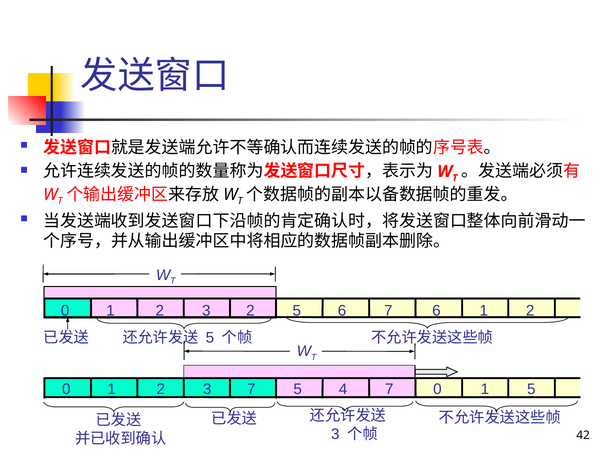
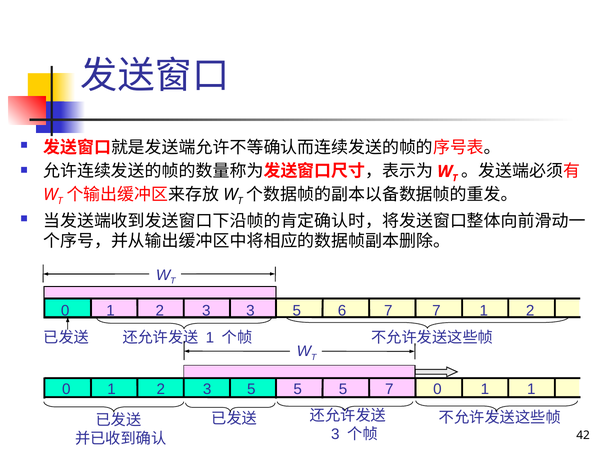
3 2: 2 -> 3
7 6: 6 -> 7
5 at (210, 337): 5 -> 1
2 3 7: 7 -> 5
4 at (343, 389): 4 -> 5
1 5: 5 -> 1
